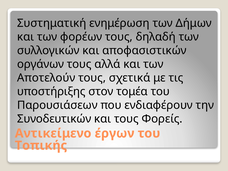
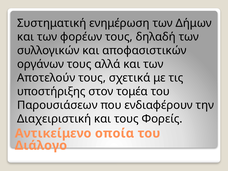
Συνοδευτικών: Συνοδευτικών -> Διαχειριστική
έργων: έργων -> οποία
Τοπικής: Τοπικής -> Διάλογο
